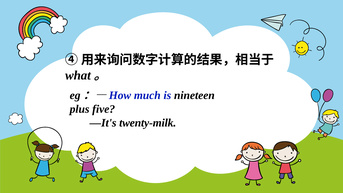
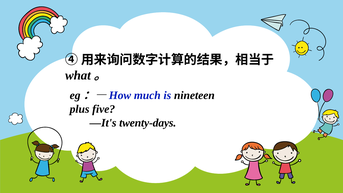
twenty-milk: twenty-milk -> twenty-days
